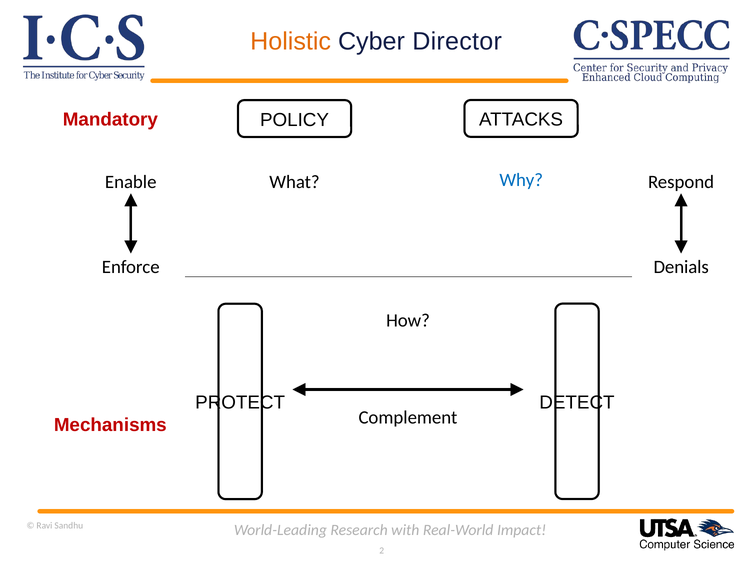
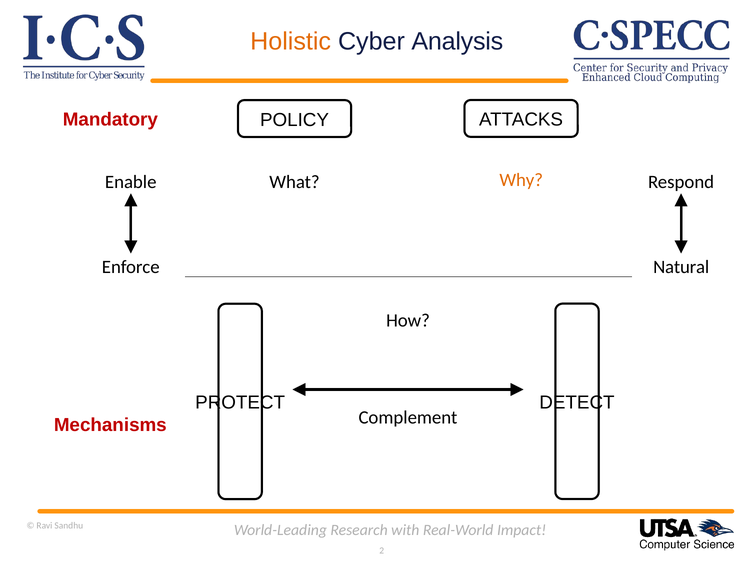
Director: Director -> Analysis
Why colour: blue -> orange
Denials: Denials -> Natural
